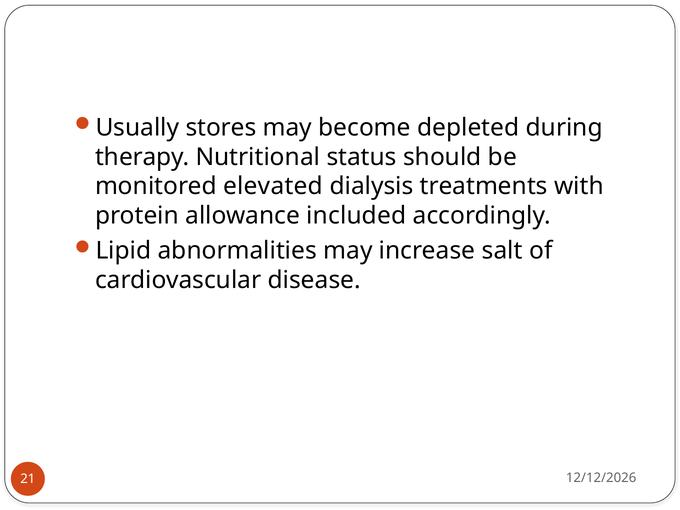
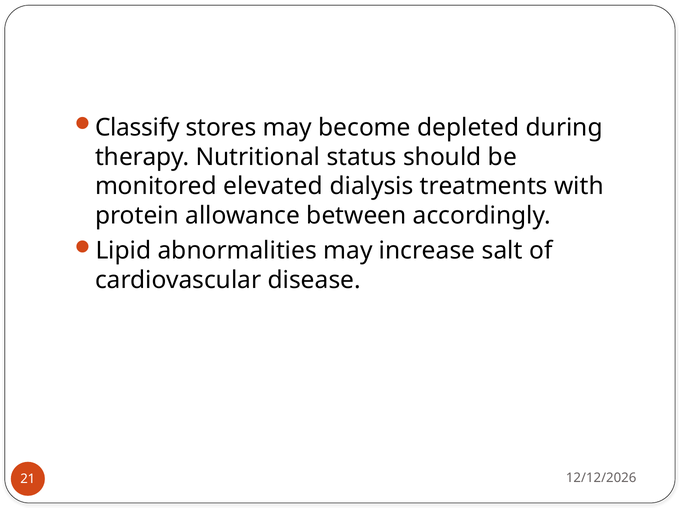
Usually: Usually -> Classify
included: included -> between
